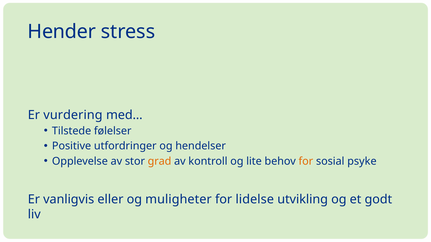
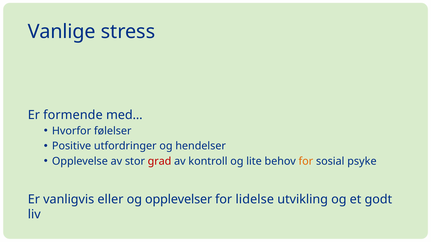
Hender: Hender -> Vanlige
vurdering: vurdering -> formende
Tilstede: Tilstede -> Hvorfor
grad colour: orange -> red
muligheter: muligheter -> opplevelser
